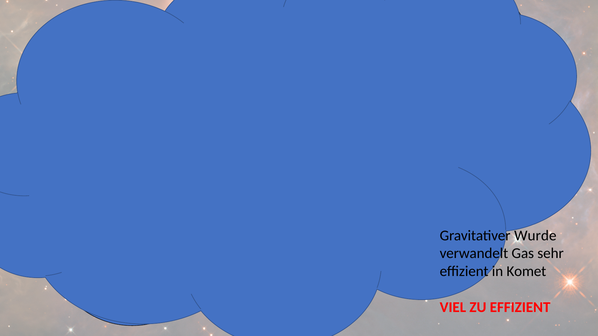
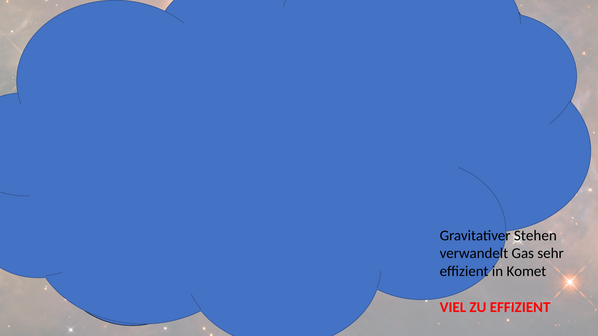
Wurde: Wurde -> Stehen
